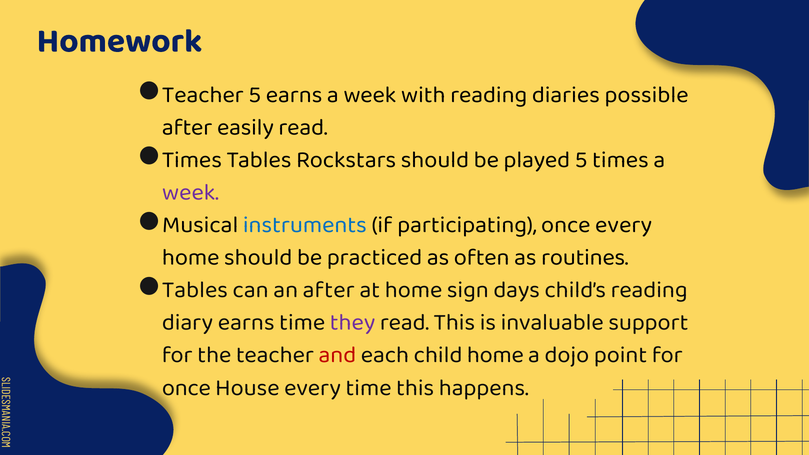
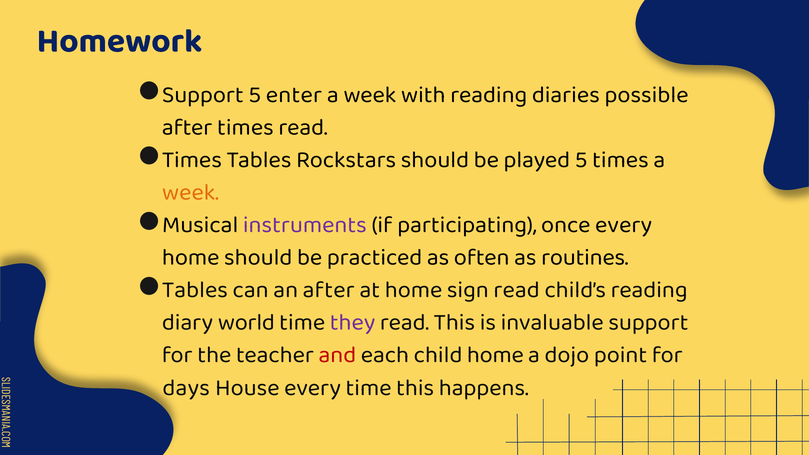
Teacher at (203, 94): Teacher -> Support
5 earns: earns -> enter
after easily: easily -> times
week at (190, 192) colour: purple -> orange
instruments colour: blue -> purple
sign days: days -> read
diary earns: earns -> world
once at (186, 387): once -> days
